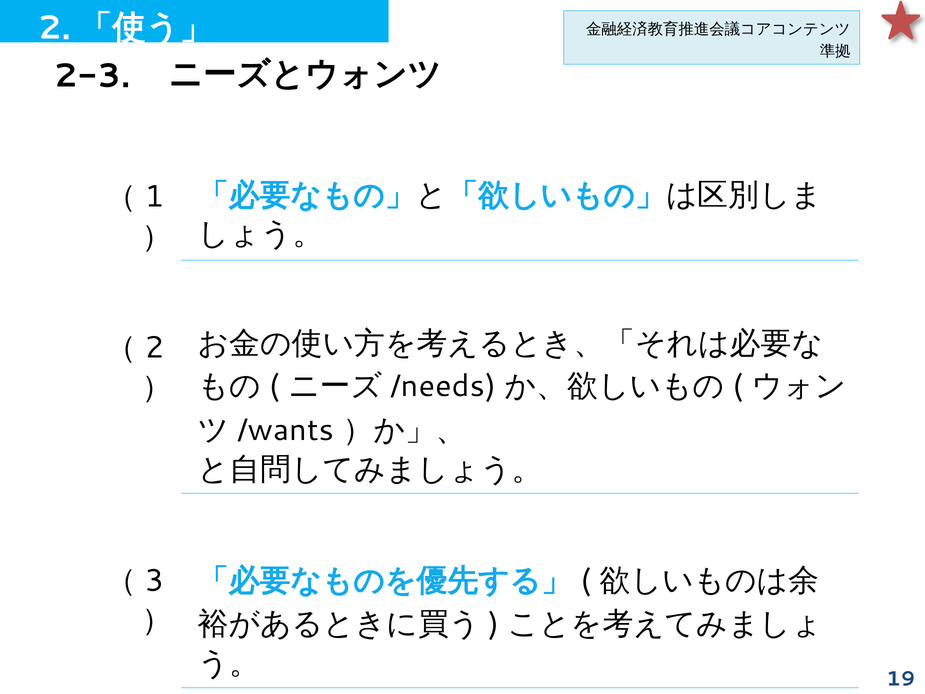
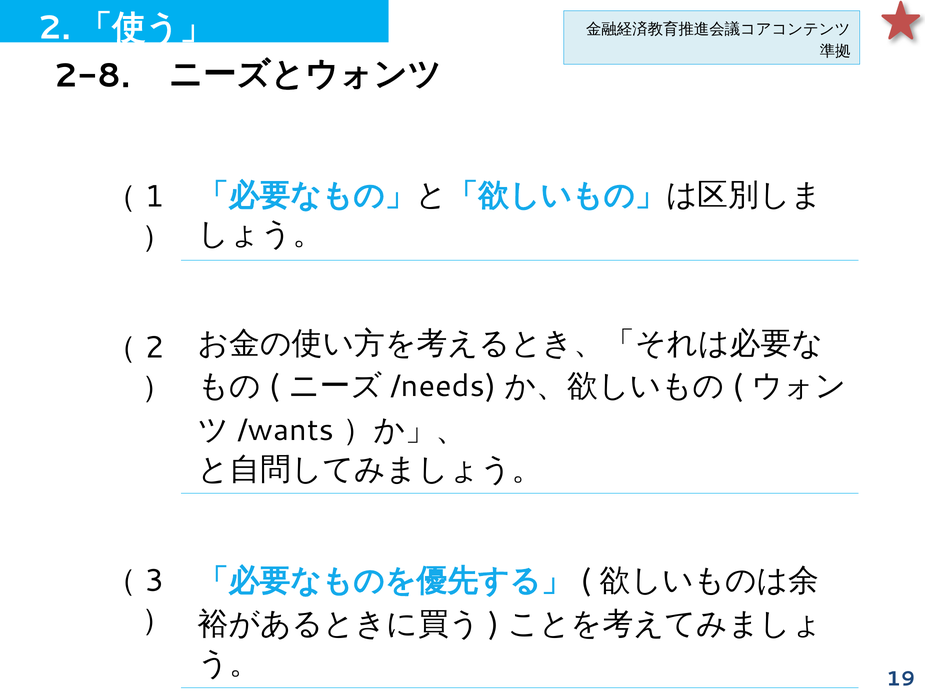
2-3: 2-3 -> 2-8
